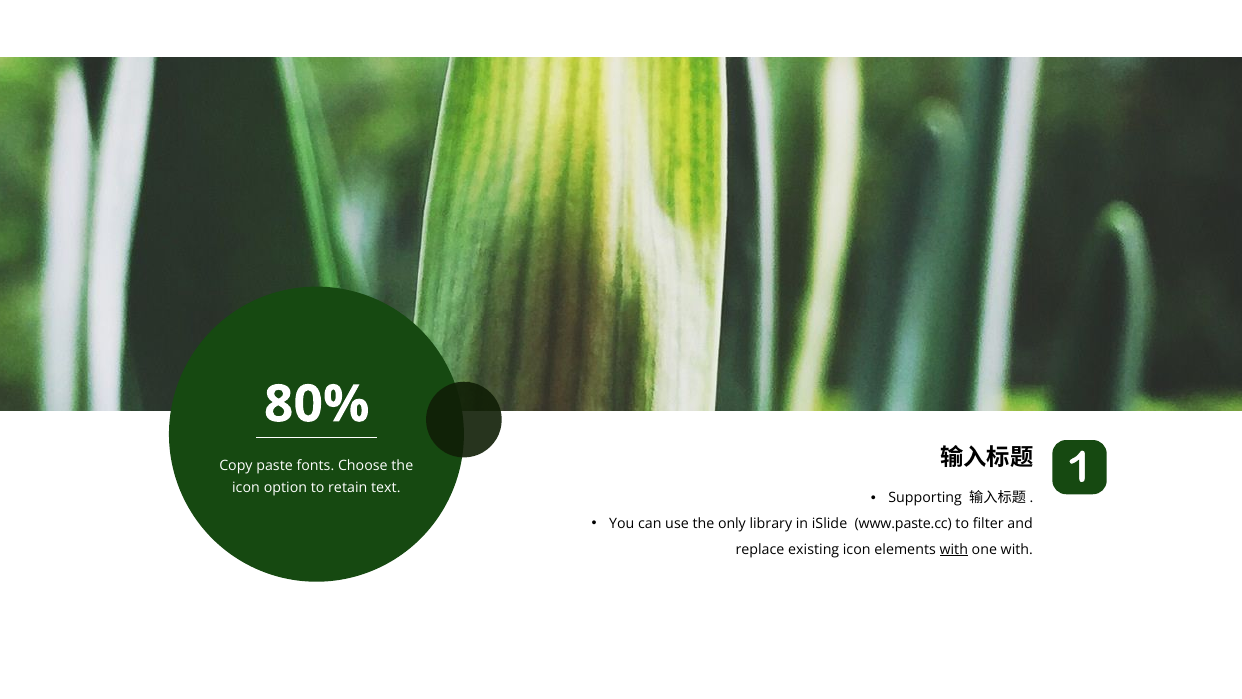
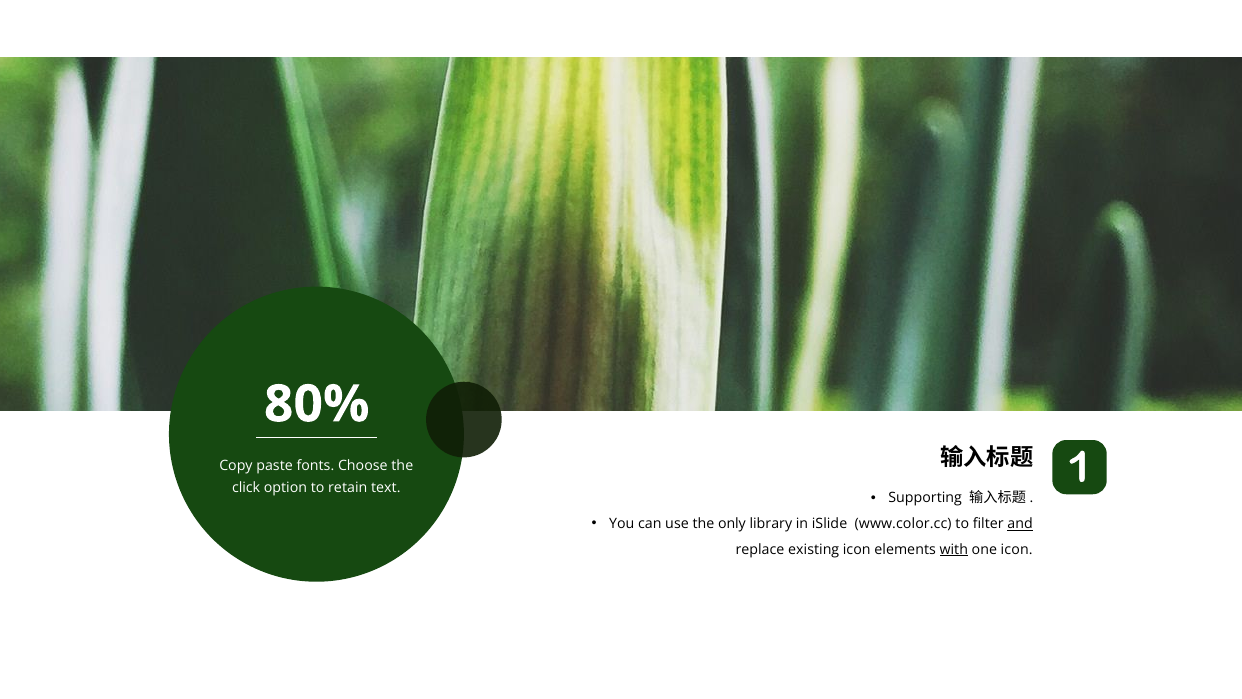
icon at (246, 488): icon -> click
www.paste.cc: www.paste.cc -> www.color.cc
and underline: none -> present
one with: with -> icon
